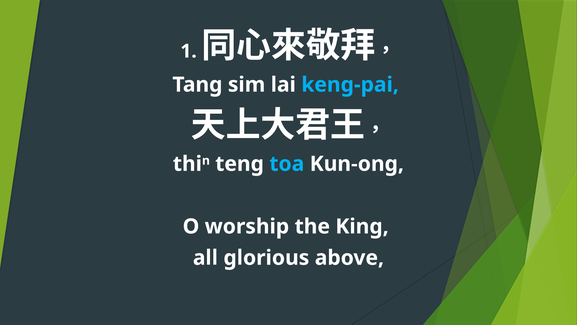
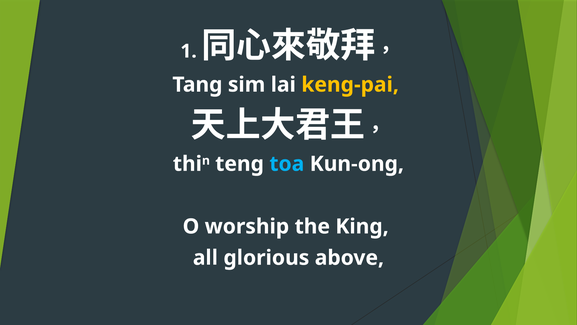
keng-pai colour: light blue -> yellow
